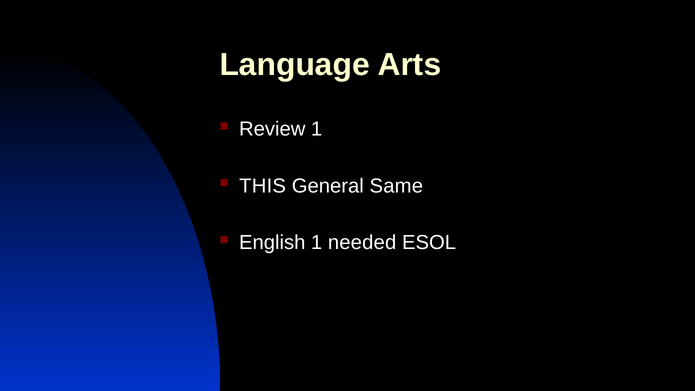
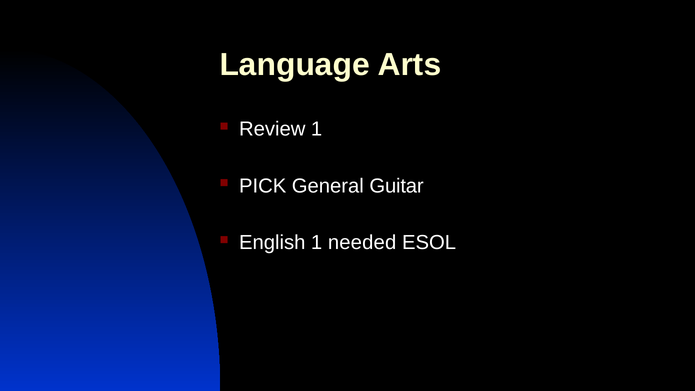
THIS: THIS -> PICK
Same: Same -> Guitar
